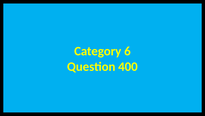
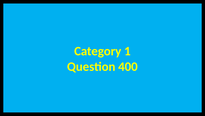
6: 6 -> 1
